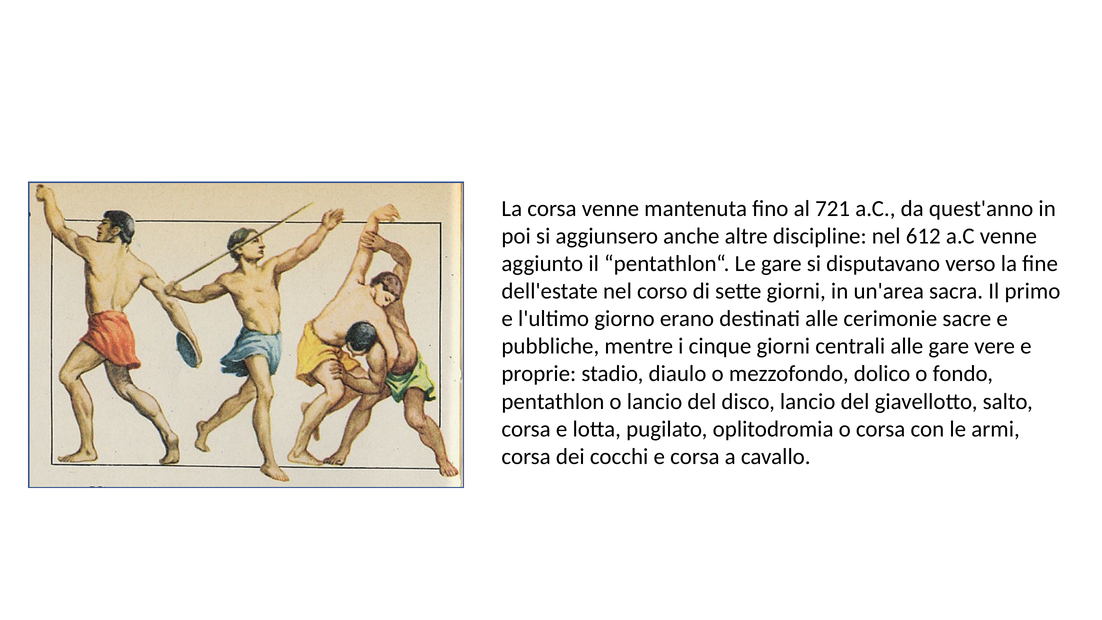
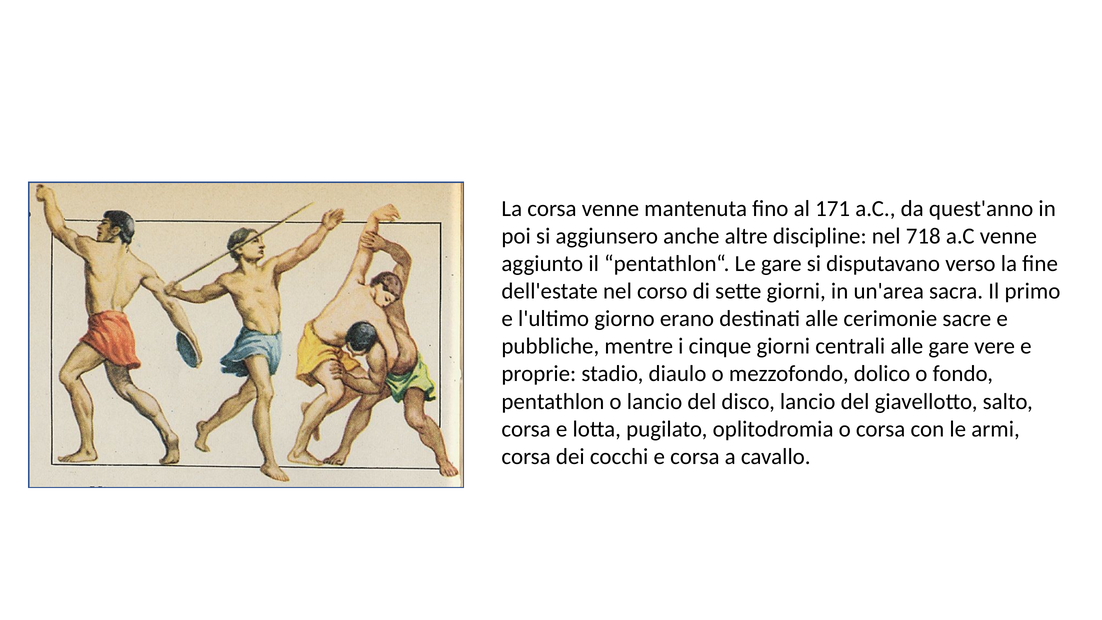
721: 721 -> 171
612: 612 -> 718
